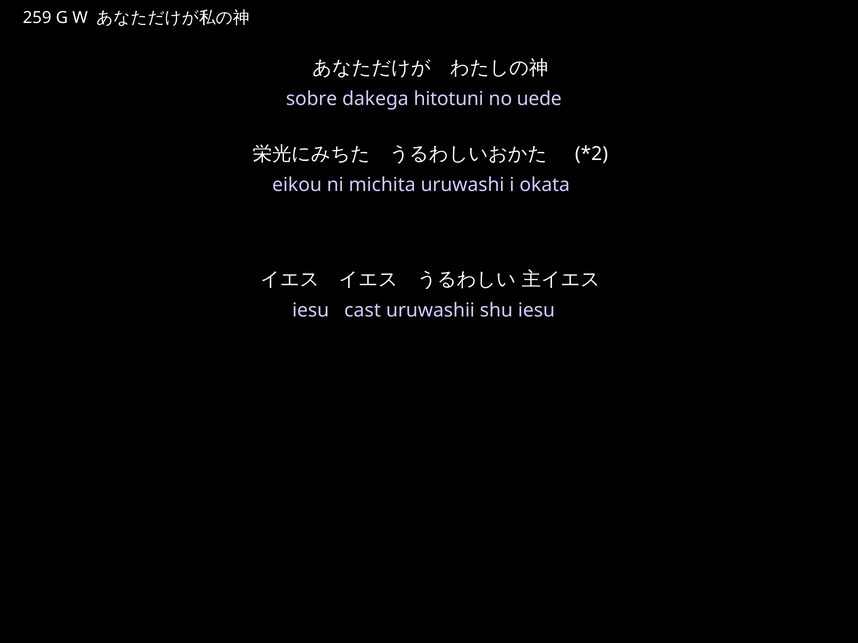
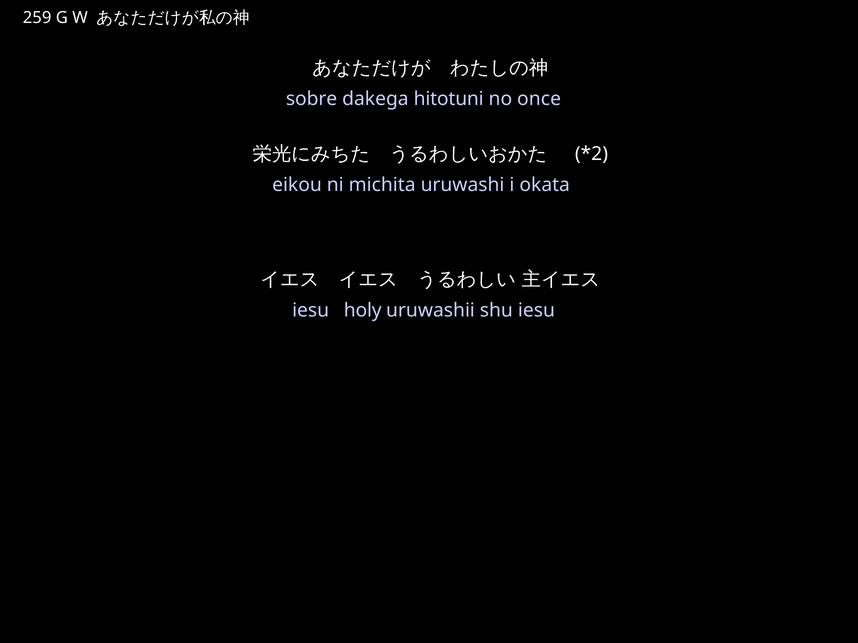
uede: uede -> once
cast: cast -> holy
